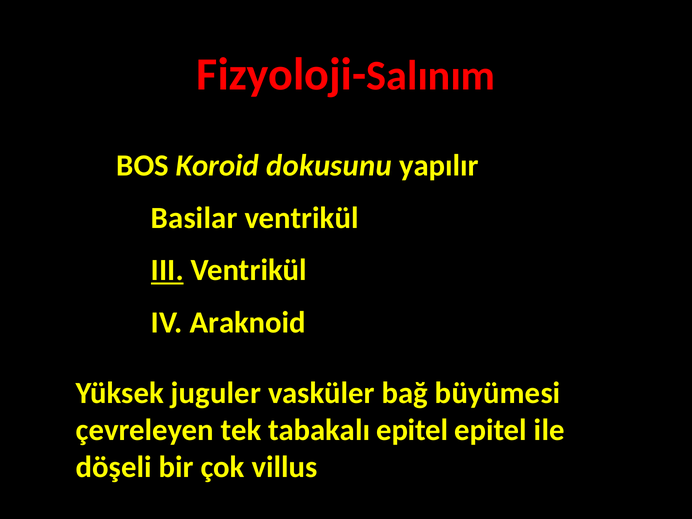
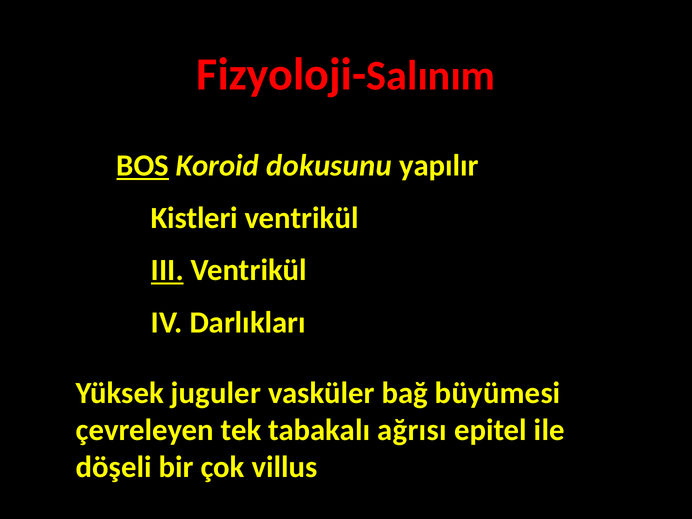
BOS underline: none -> present
Basilar: Basilar -> Kistleri
Araknoid: Araknoid -> Darlıkları
tabakalı epitel: epitel -> ağrısı
